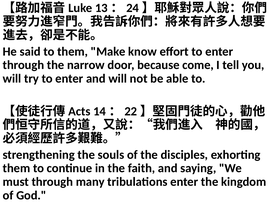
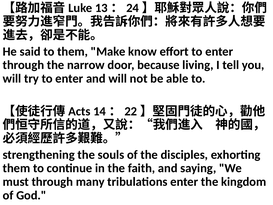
come: come -> living
